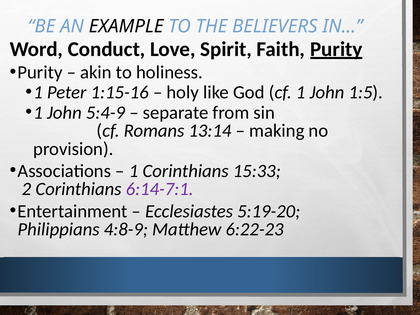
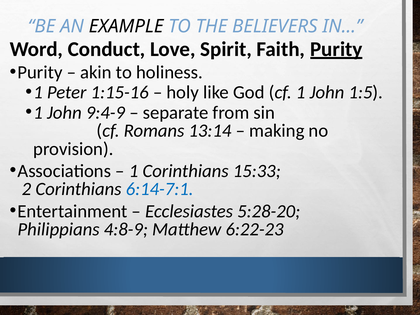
5:4-9: 5:4-9 -> 9:4-9
6:14-7:1 colour: purple -> blue
5:19-20: 5:19-20 -> 5:28-20
